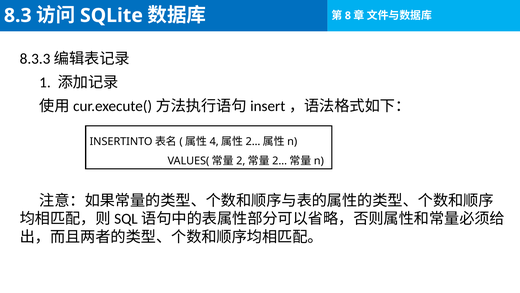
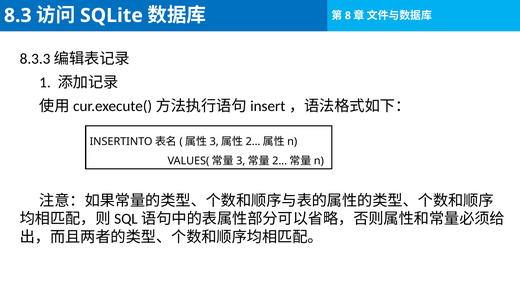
4 at (214, 141): 4 -> 3
2 at (241, 161): 2 -> 3
